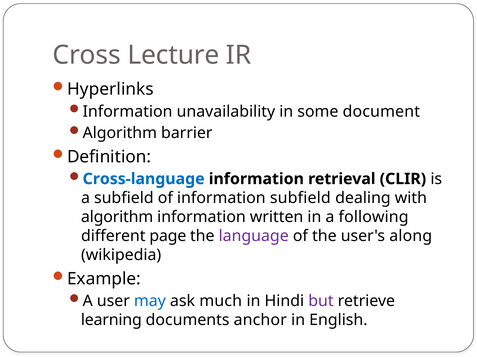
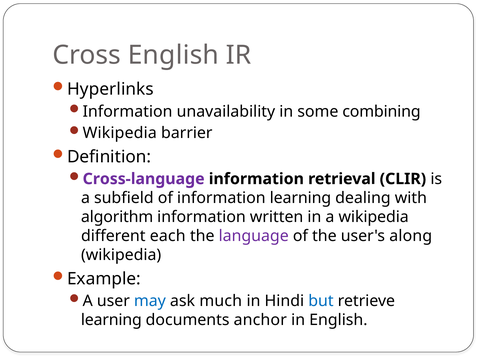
Cross Lecture: Lecture -> English
document: document -> combining
Algorithm at (120, 133): Algorithm -> Wikipedia
Cross-language colour: blue -> purple
information subfield: subfield -> learning
a following: following -> wikipedia
page: page -> each
but colour: purple -> blue
